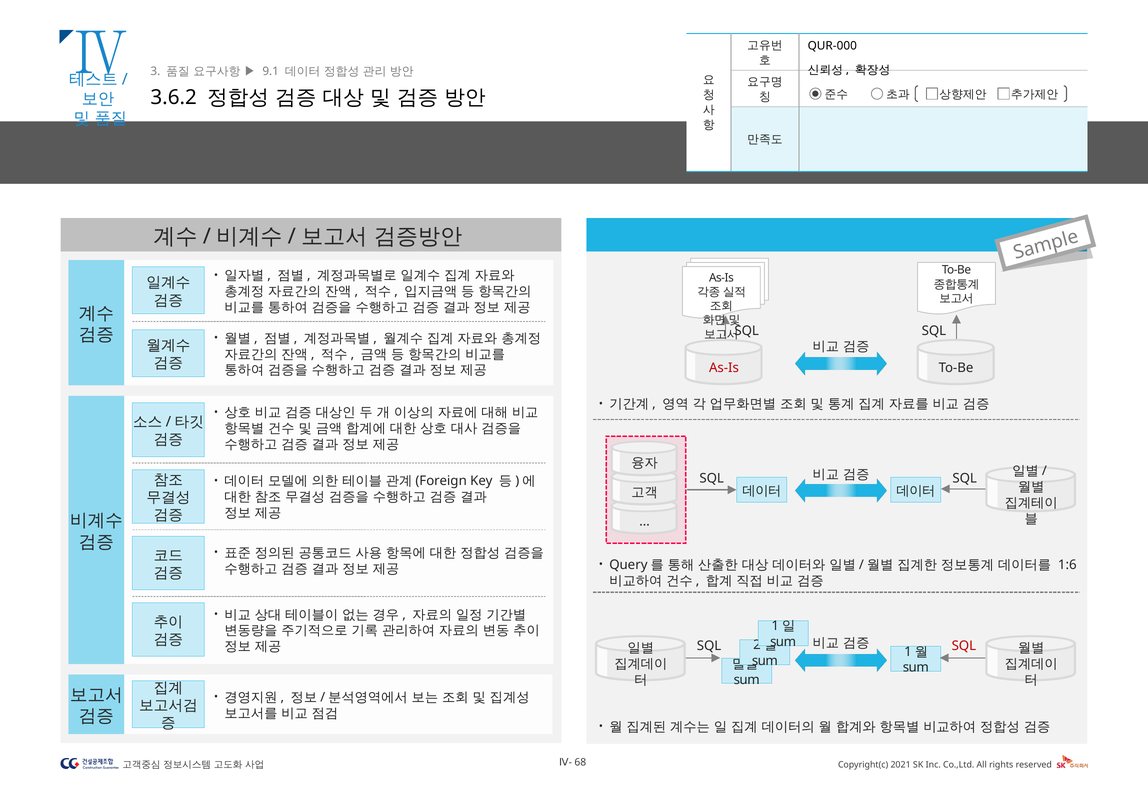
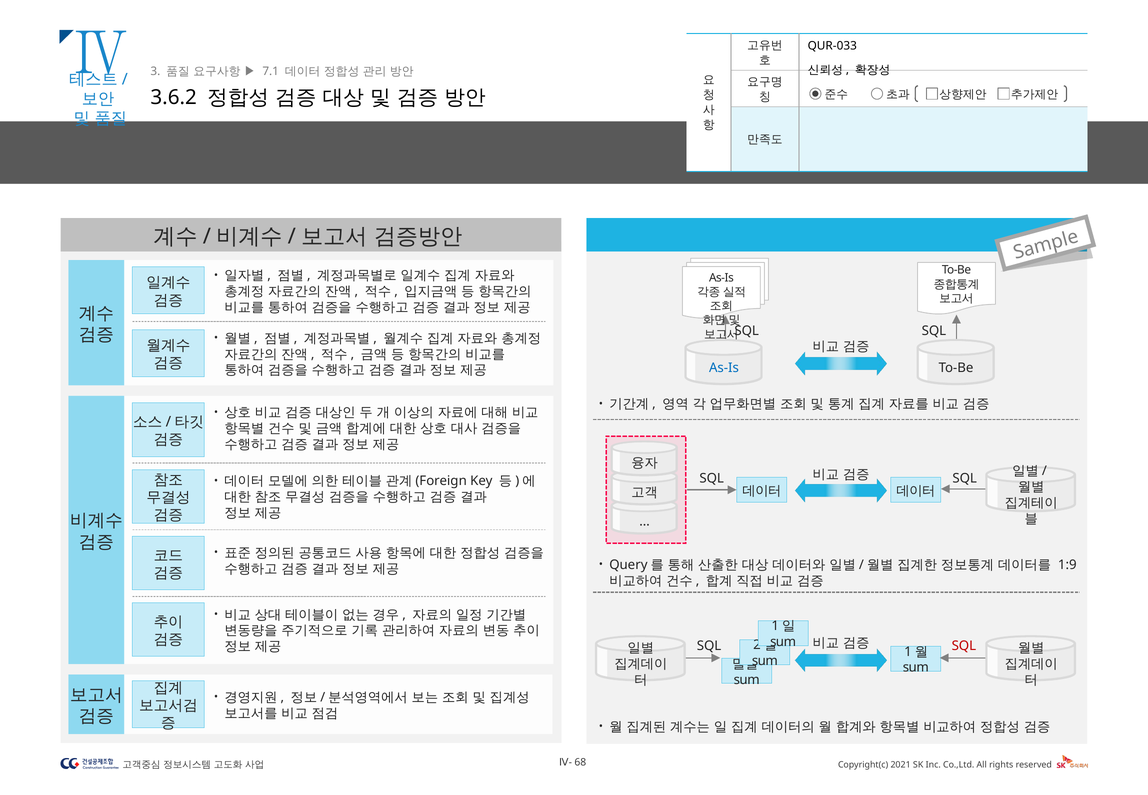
QUR-000: QUR-000 -> QUR-033
9.1: 9.1 -> 7.1
As-Is at (724, 368) colour: red -> blue
1:6: 1:6 -> 1:9
